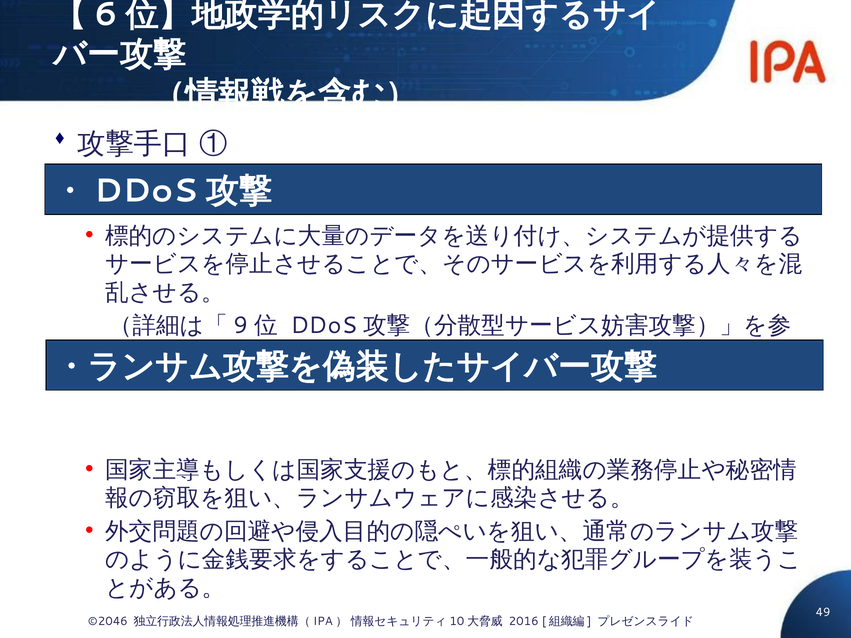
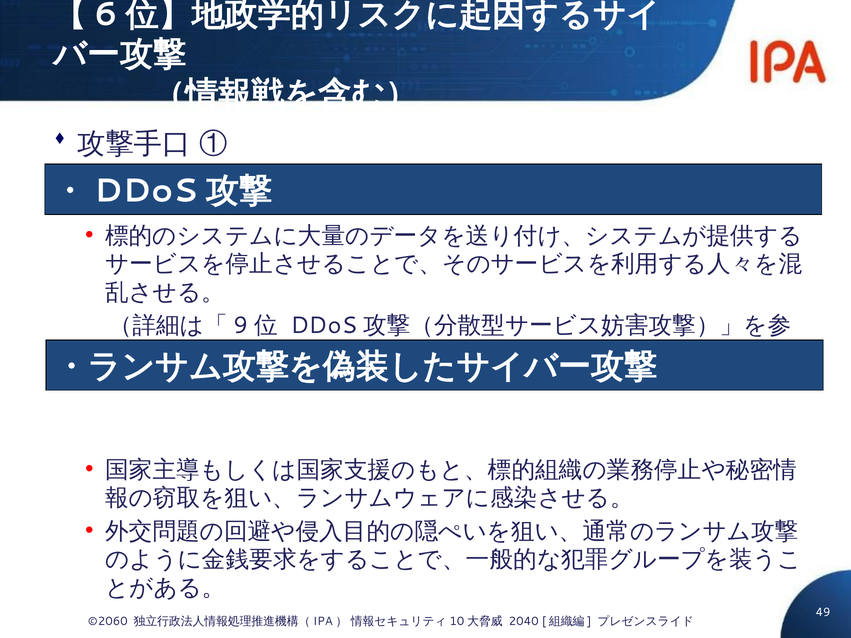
©2046: ©2046 -> ©2060
2016: 2016 -> 2040
